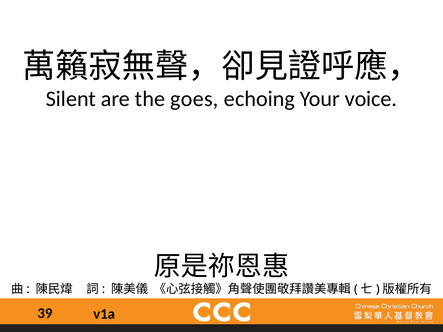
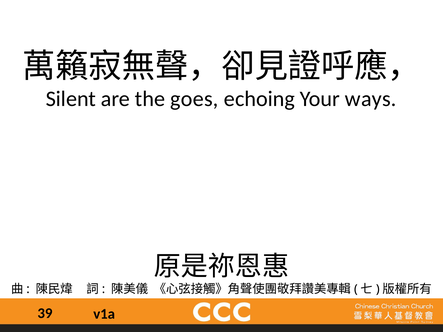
voice: voice -> ways
